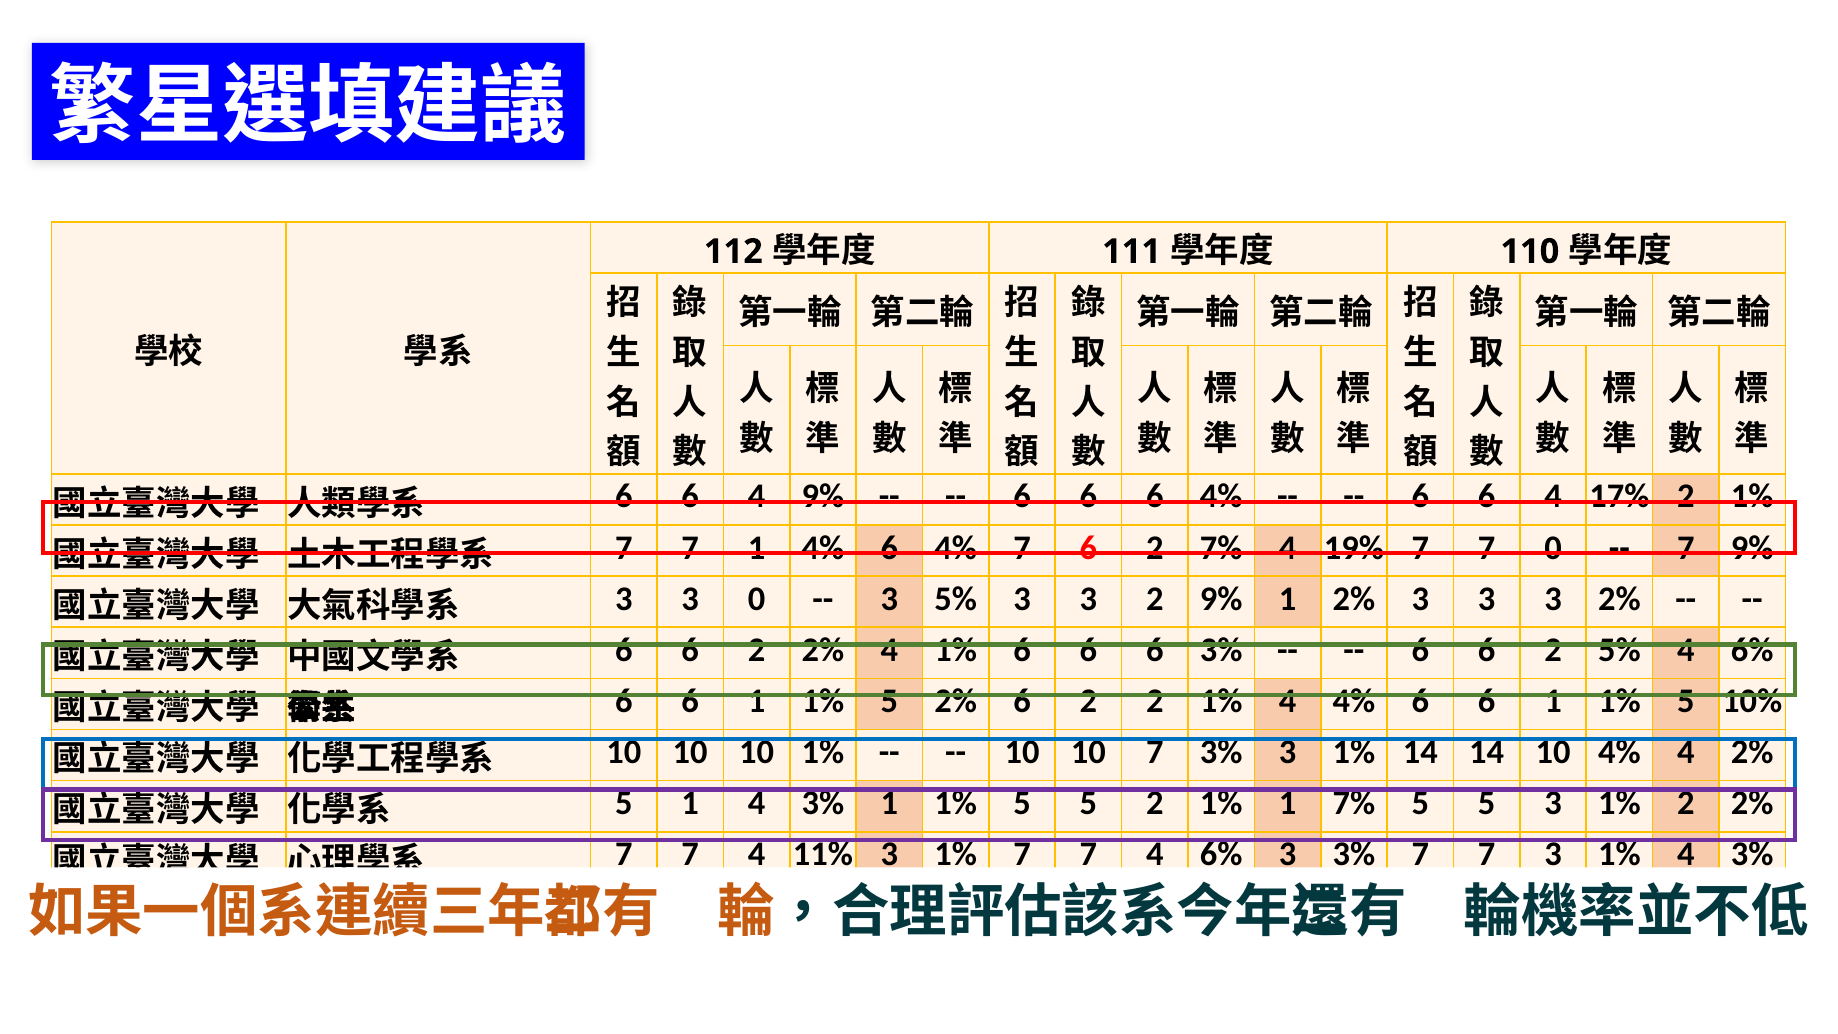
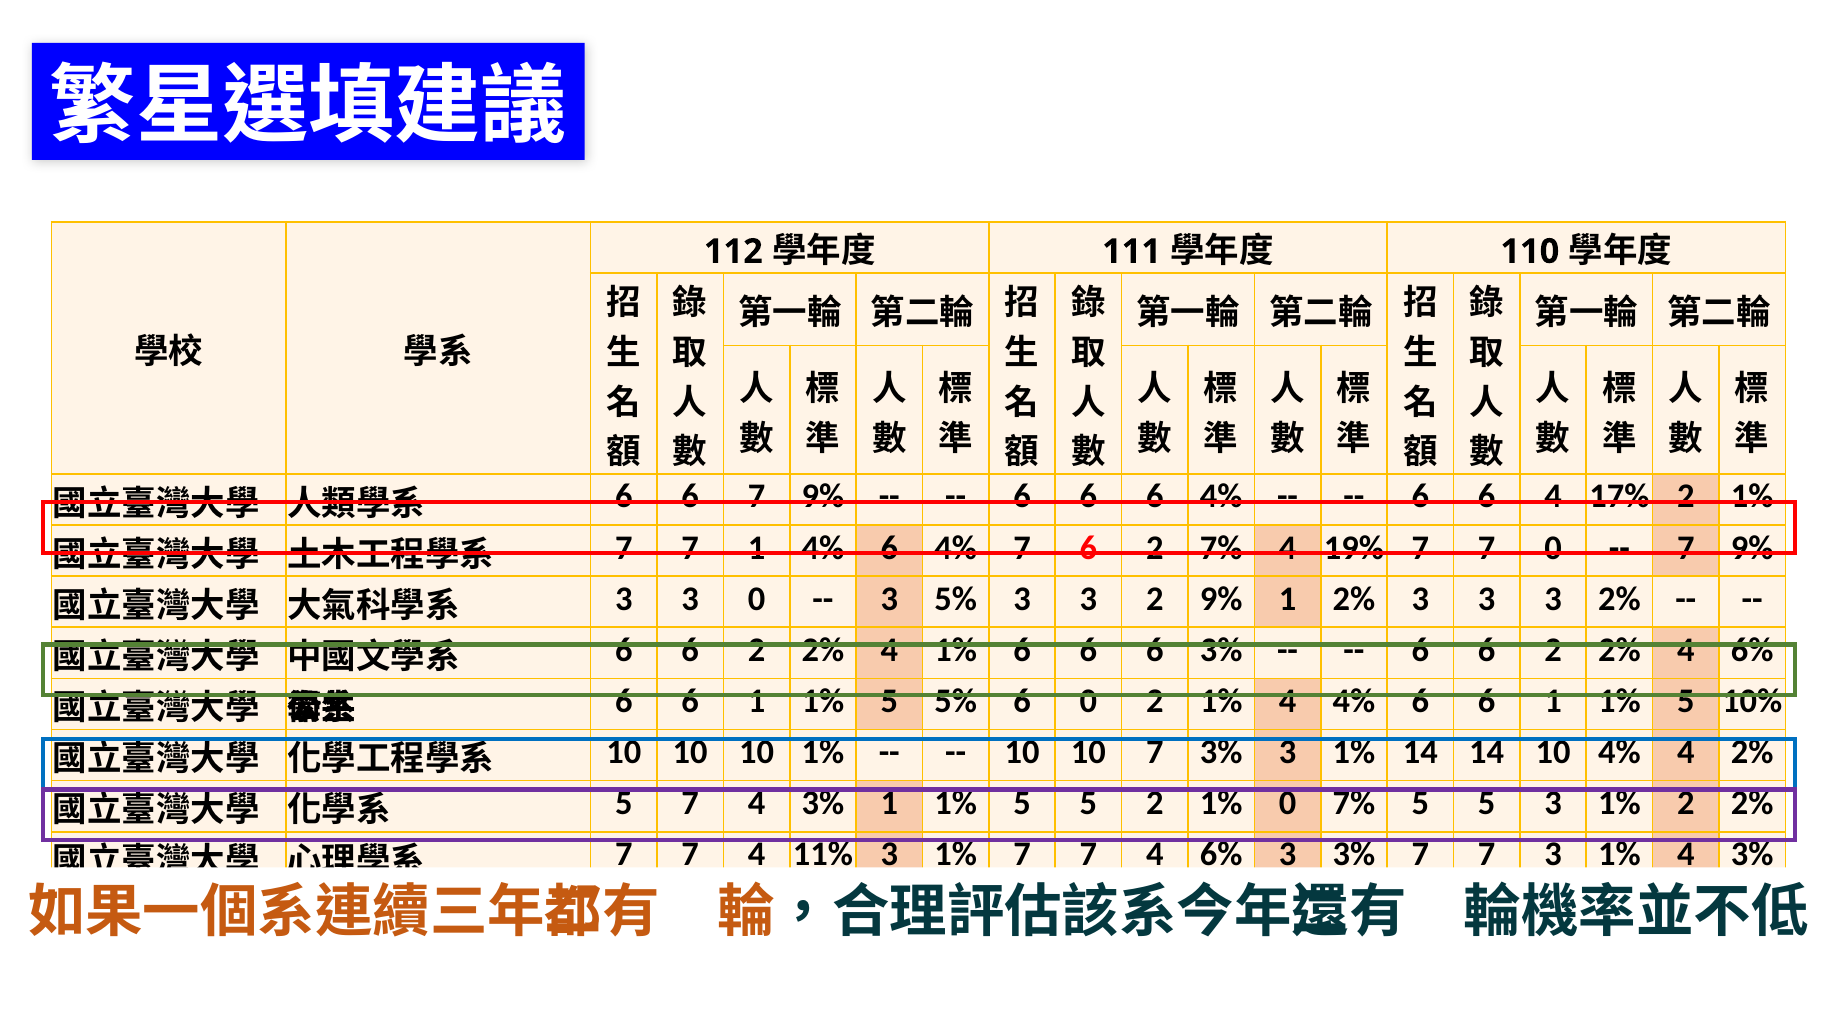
4 at (757, 496): 4 -> 7
5% at (1619, 650): 5% -> 2%
5 2%: 2% -> 5%
2 at (1088, 701): 2 -> 0
5 1: 1 -> 7
1% 1: 1 -> 0
